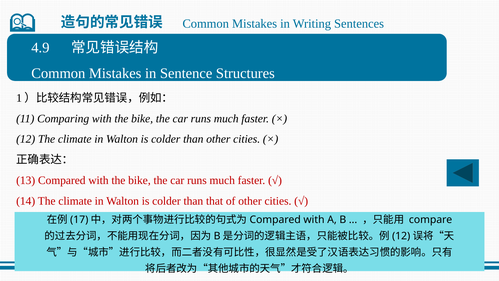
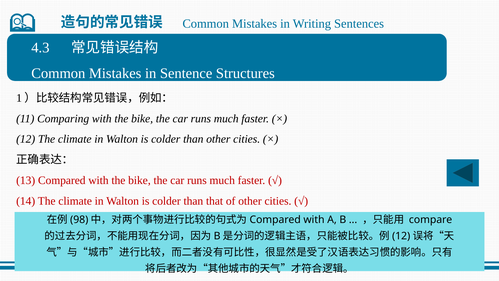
4.9: 4.9 -> 4.3
17: 17 -> 98
